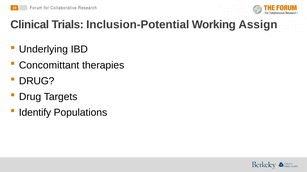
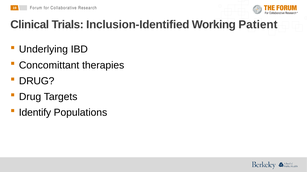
Inclusion-Potential: Inclusion-Potential -> Inclusion-Identified
Assign: Assign -> Patient
